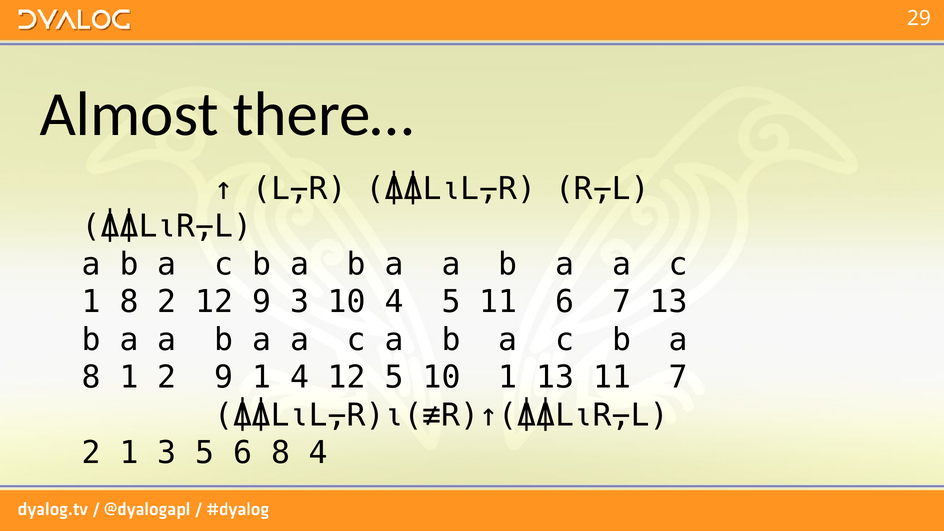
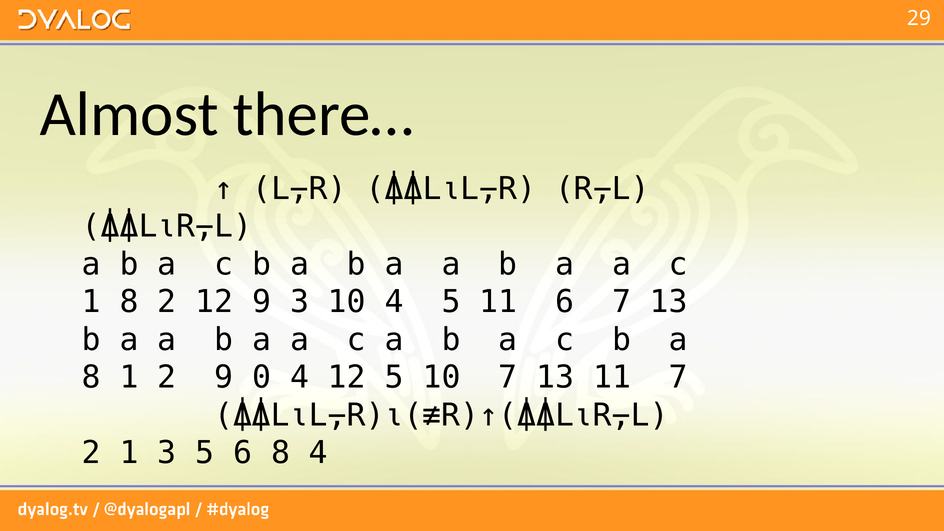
9 1: 1 -> 0
10 1: 1 -> 7
